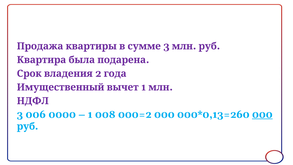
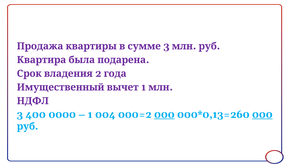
006: 006 -> 400
008: 008 -> 004
000 at (164, 114) underline: none -> present
